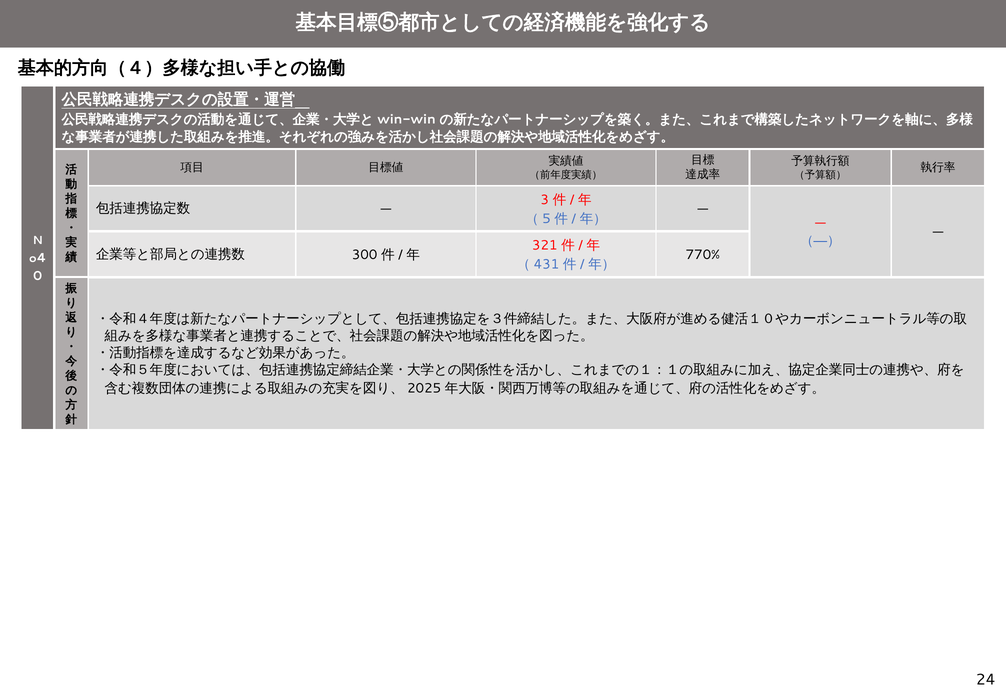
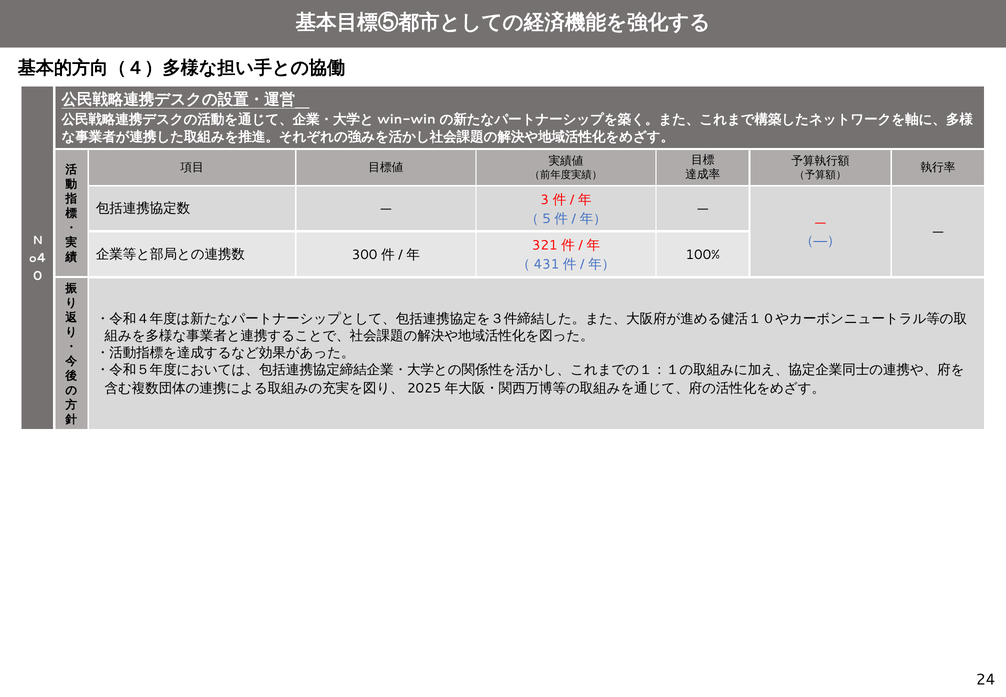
770%: 770% -> 100%
